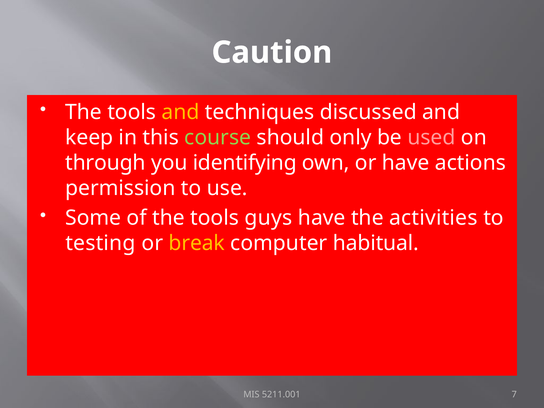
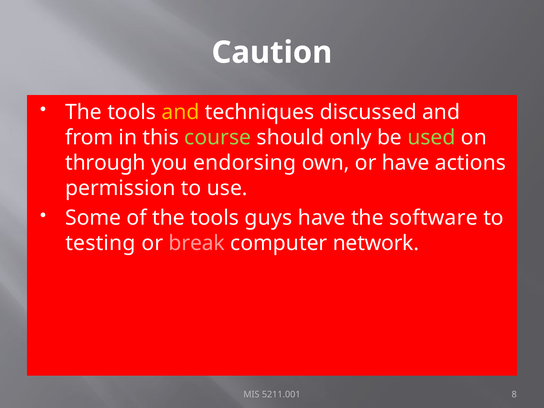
keep: keep -> from
used colour: pink -> light green
identifying: identifying -> endorsing
activities: activities -> software
break colour: yellow -> pink
habitual: habitual -> network
7: 7 -> 8
